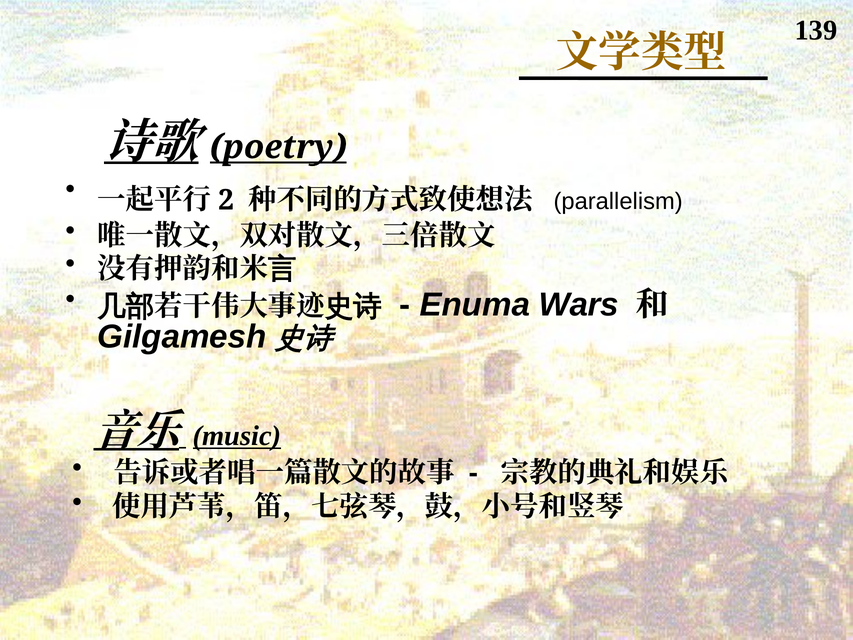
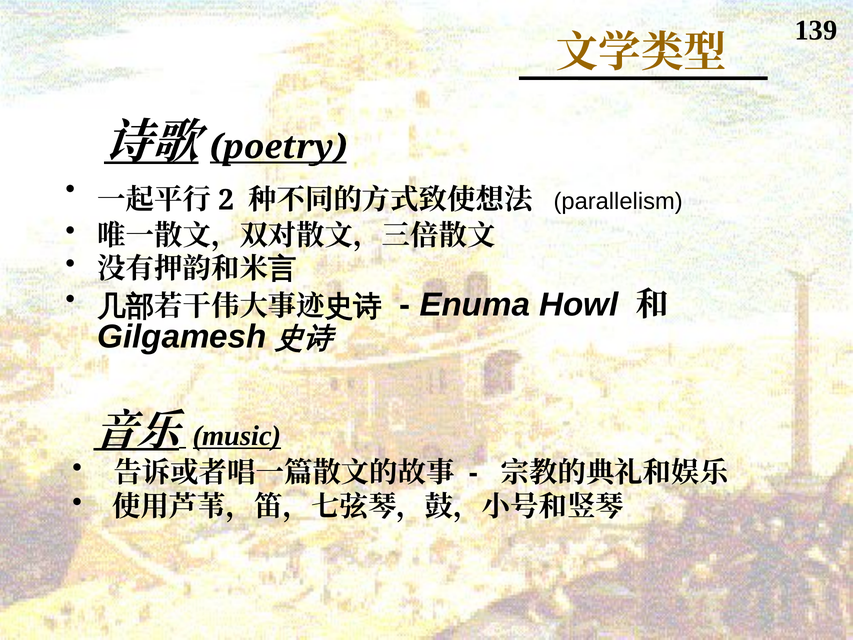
Wars: Wars -> Howl
